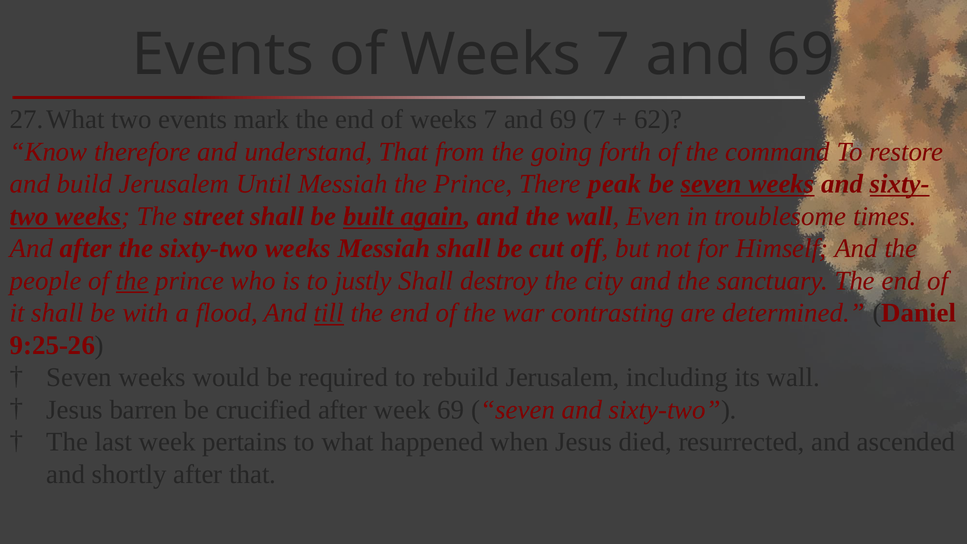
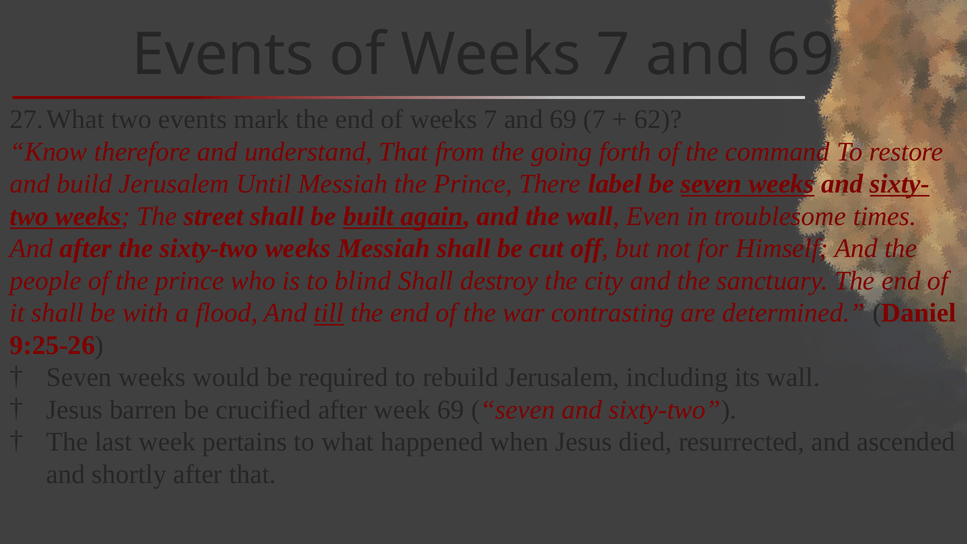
peak: peak -> label
the at (132, 281) underline: present -> none
justly: justly -> blind
